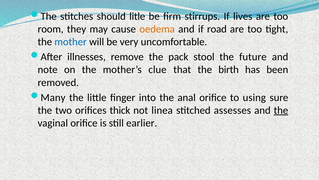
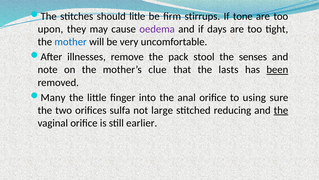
lives: lives -> tone
room: room -> upon
oedema colour: orange -> purple
road: road -> days
future: future -> senses
birth: birth -> lasts
been underline: none -> present
thick: thick -> sulfa
linea: linea -> large
assesses: assesses -> reducing
